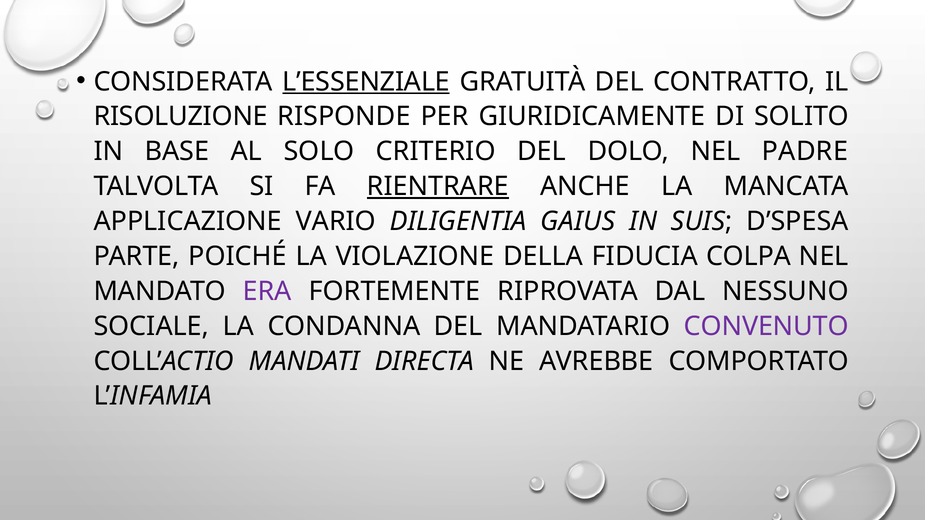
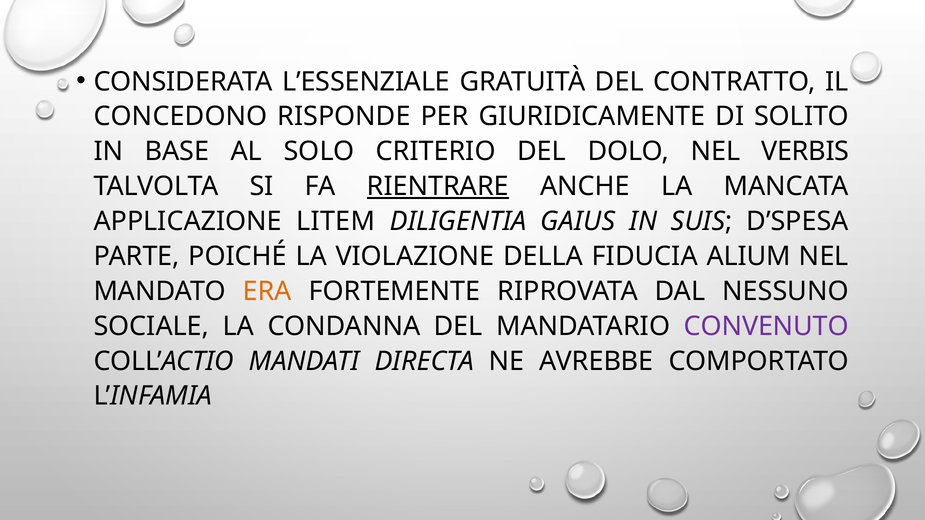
L’ESSENZIALE underline: present -> none
RISOLUZIONE: RISOLUZIONE -> CONCEDONO
PADRE: PADRE -> VERBIS
VARIO: VARIO -> LITEM
COLPA: COLPA -> ALIUM
ERA colour: purple -> orange
